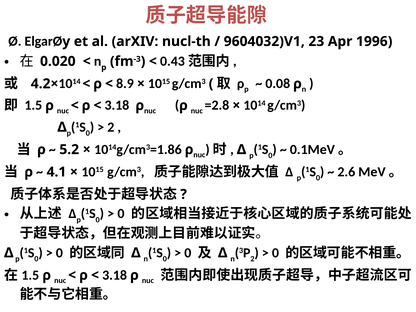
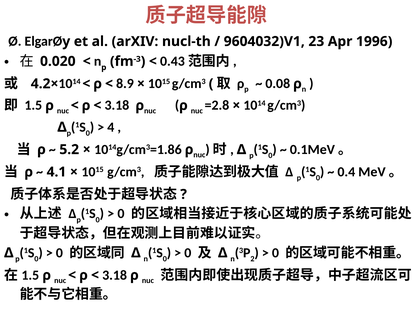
2 at (111, 127): 2 -> 4
2.6: 2.6 -> 0.4
